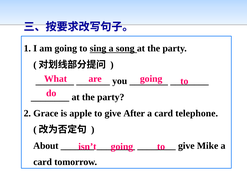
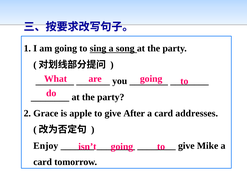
telephone: telephone -> addresses
About: About -> Enjoy
